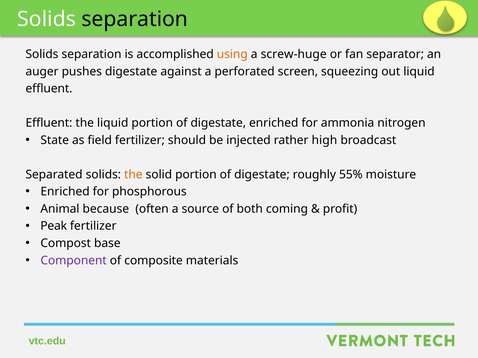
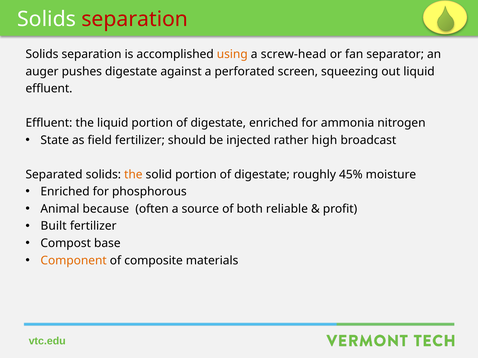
separation at (135, 19) colour: black -> red
screw-huge: screw-huge -> screw-head
55%: 55% -> 45%
coming: coming -> reliable
Peak: Peak -> Built
Component colour: purple -> orange
